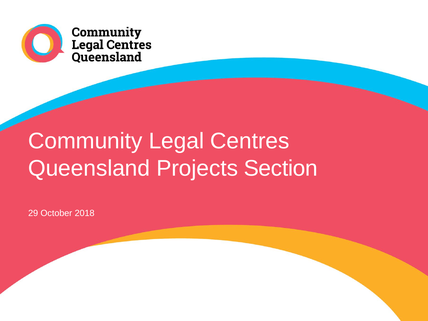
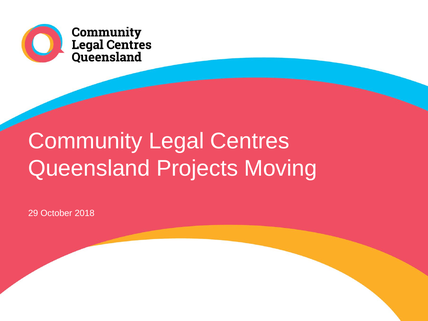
Section: Section -> Moving
